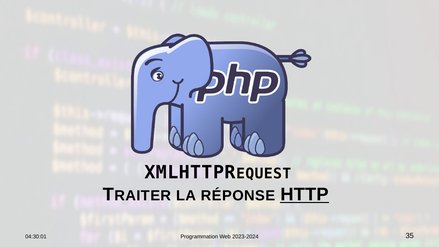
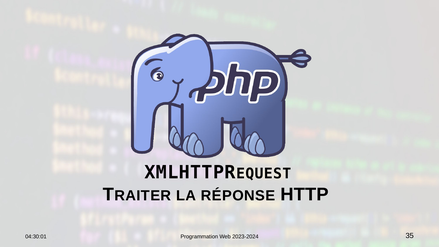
HTTP underline: present -> none
